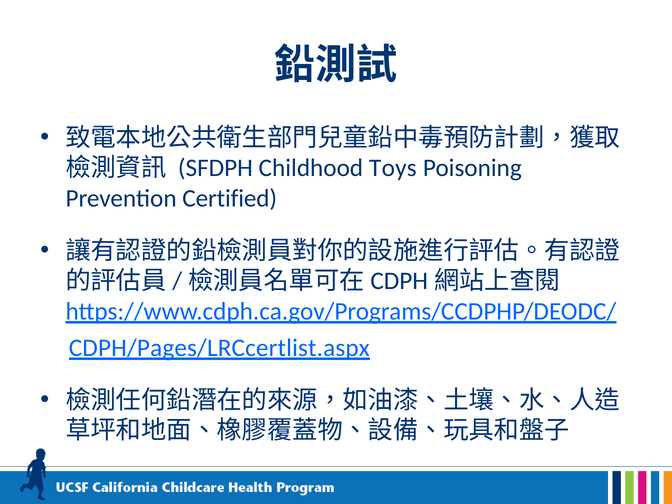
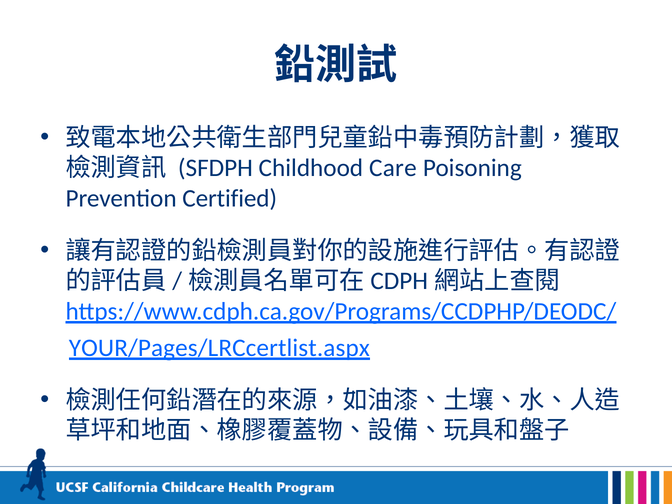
Toys: Toys -> Care
CDPH/Pages/LRCcertlist.aspx: CDPH/Pages/LRCcertlist.aspx -> YOUR/Pages/LRCcertlist.aspx
